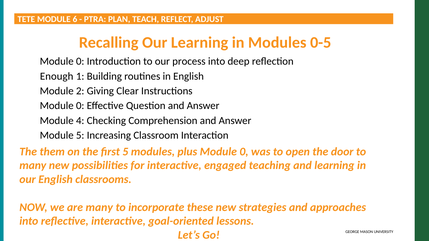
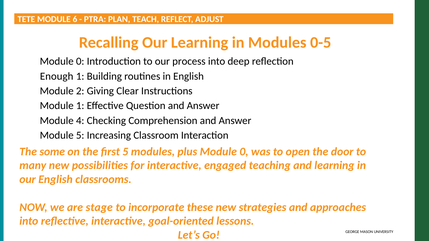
0 at (80, 106): 0 -> 1
them: them -> some
are many: many -> stage
